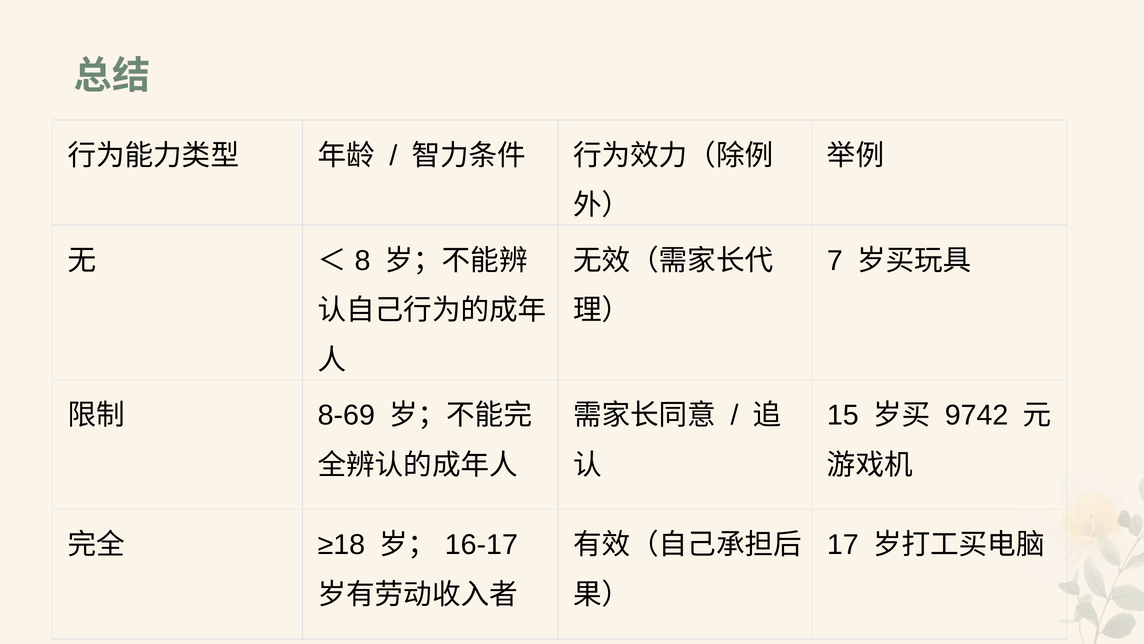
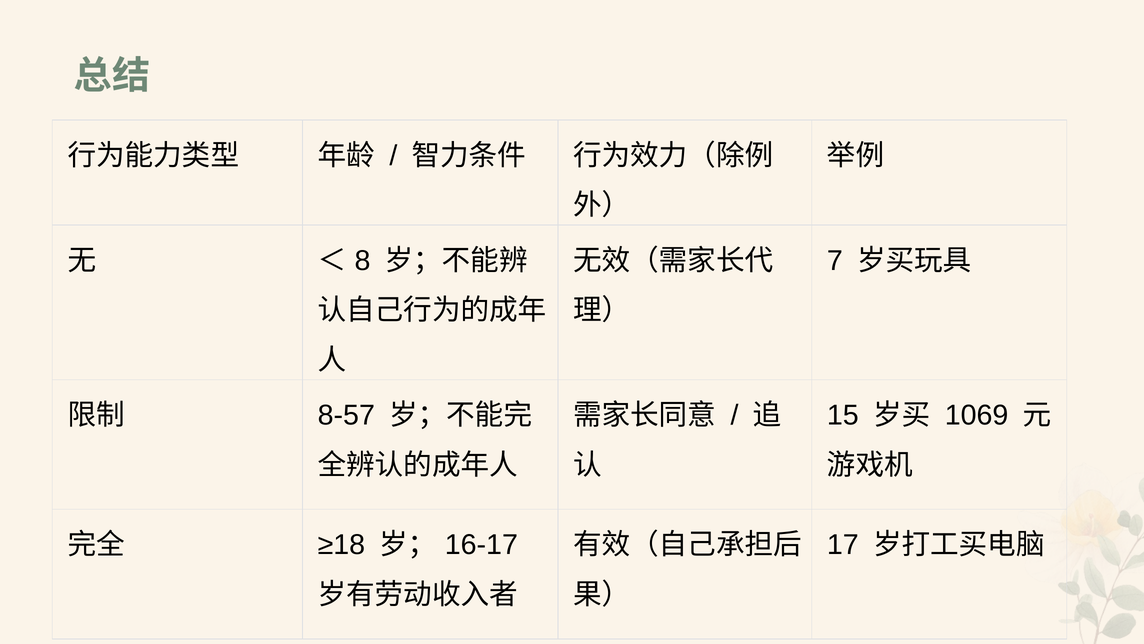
9742: 9742 -> 1069
8-69: 8-69 -> 8-57
